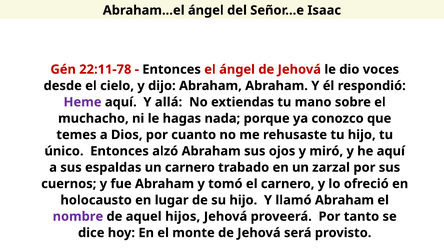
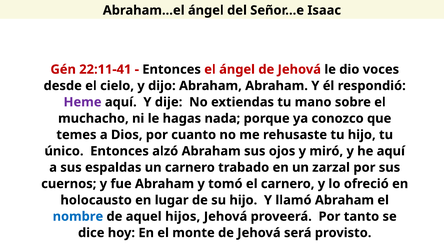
22:11-78: 22:11-78 -> 22:11-41
allá: allá -> dije
nombre colour: purple -> blue
